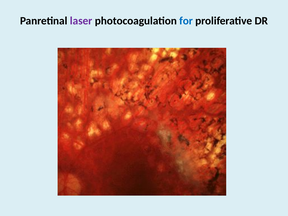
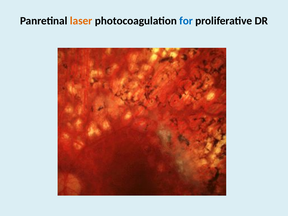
laser colour: purple -> orange
